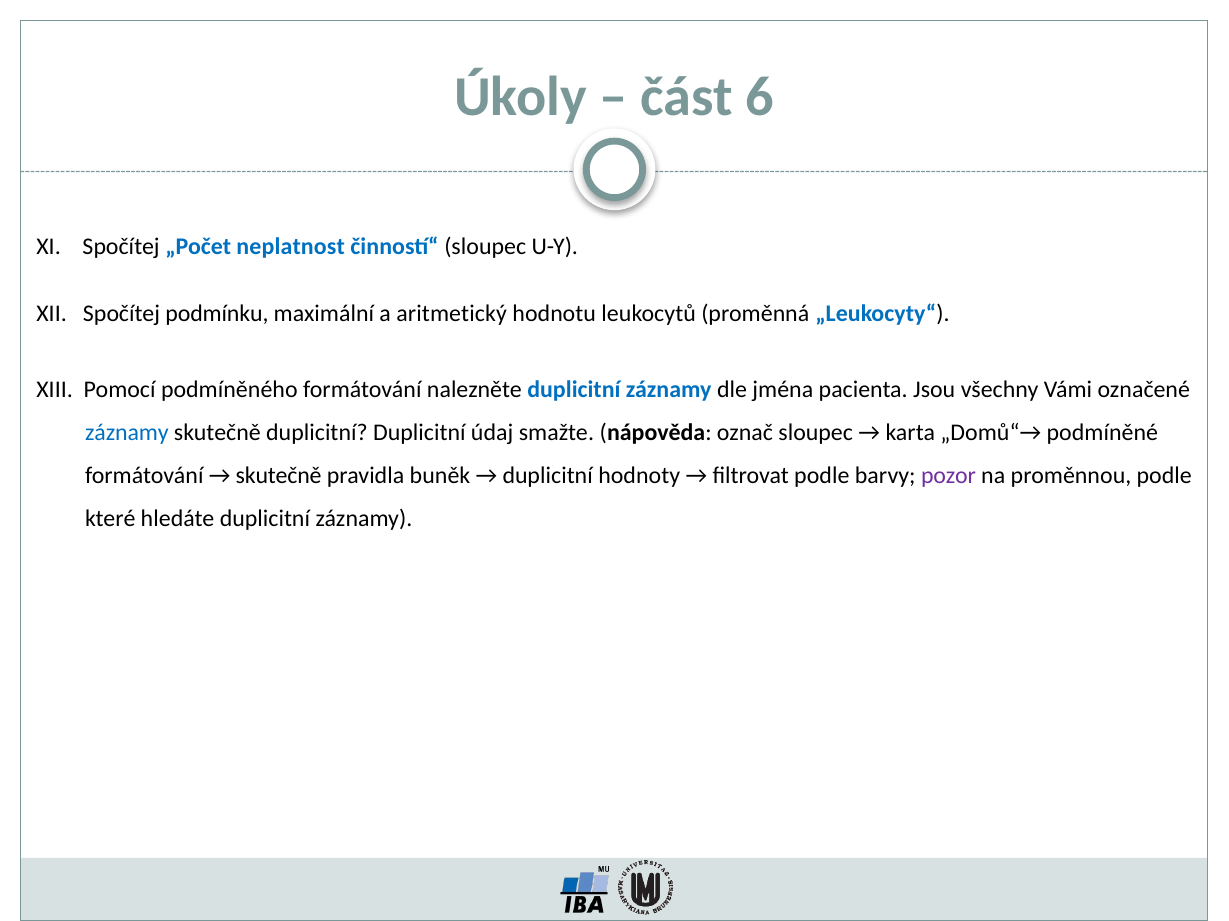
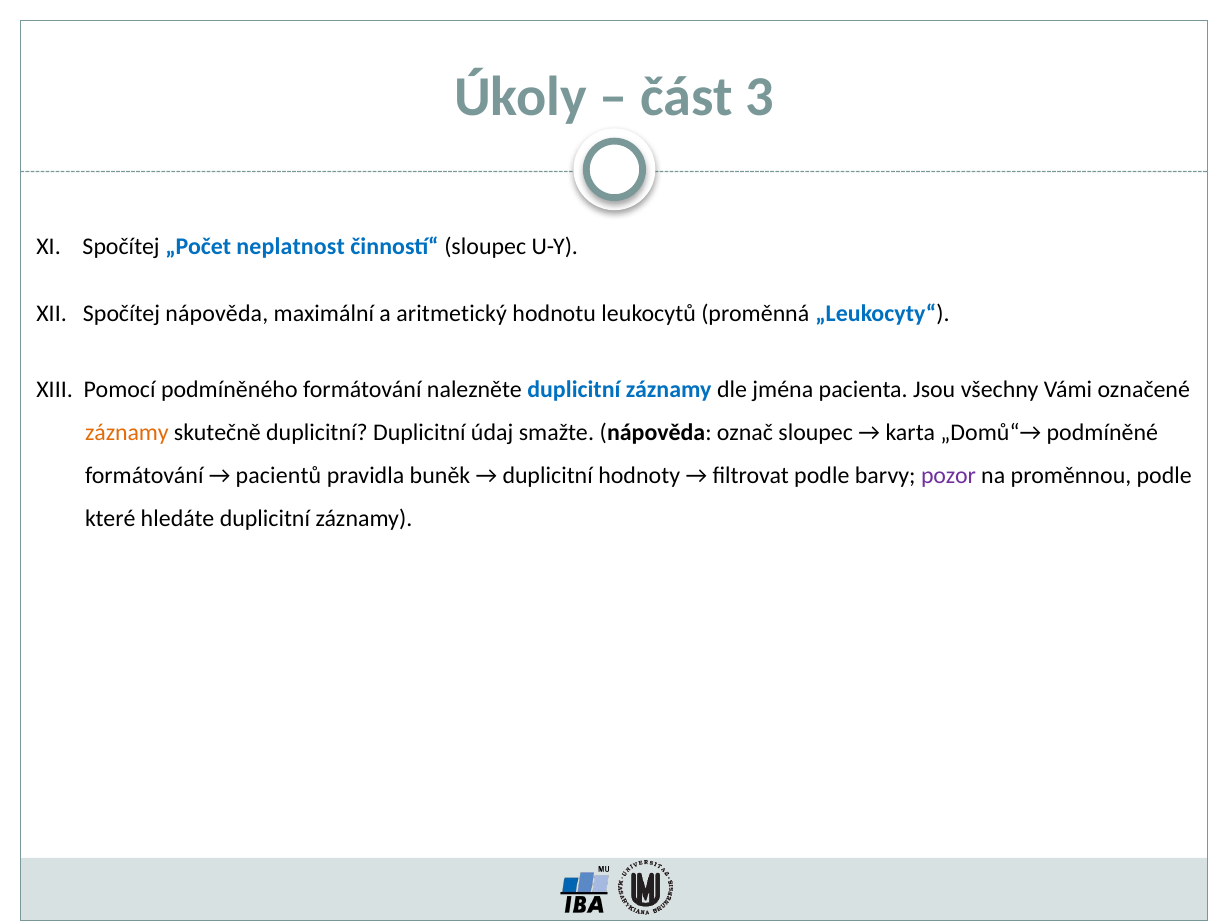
6: 6 -> 3
Spočítej podmínku: podmínku -> nápověda
záznamy at (127, 433) colour: blue -> orange
skutečně at (279, 476): skutečně -> pacientů
